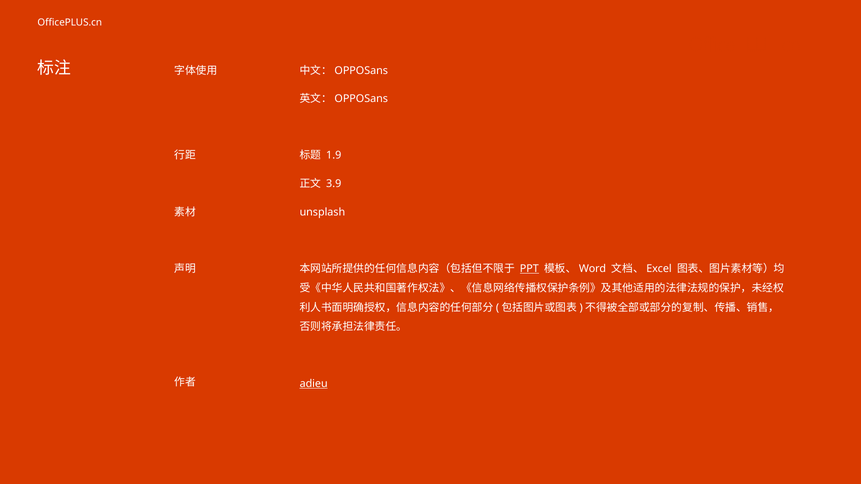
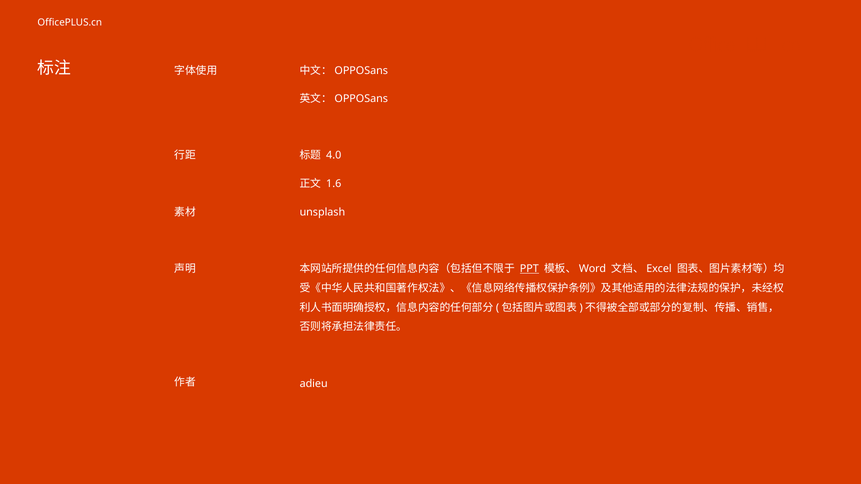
1.9: 1.9 -> 4.0
3.9: 3.9 -> 1.6
adieu underline: present -> none
